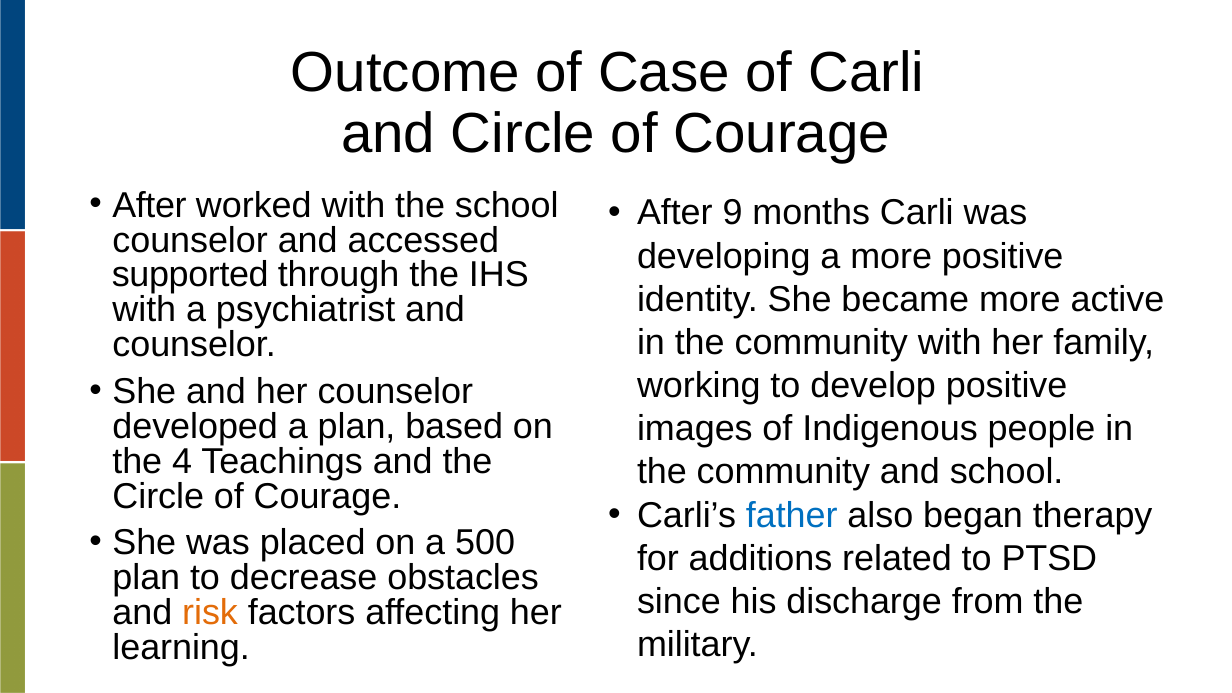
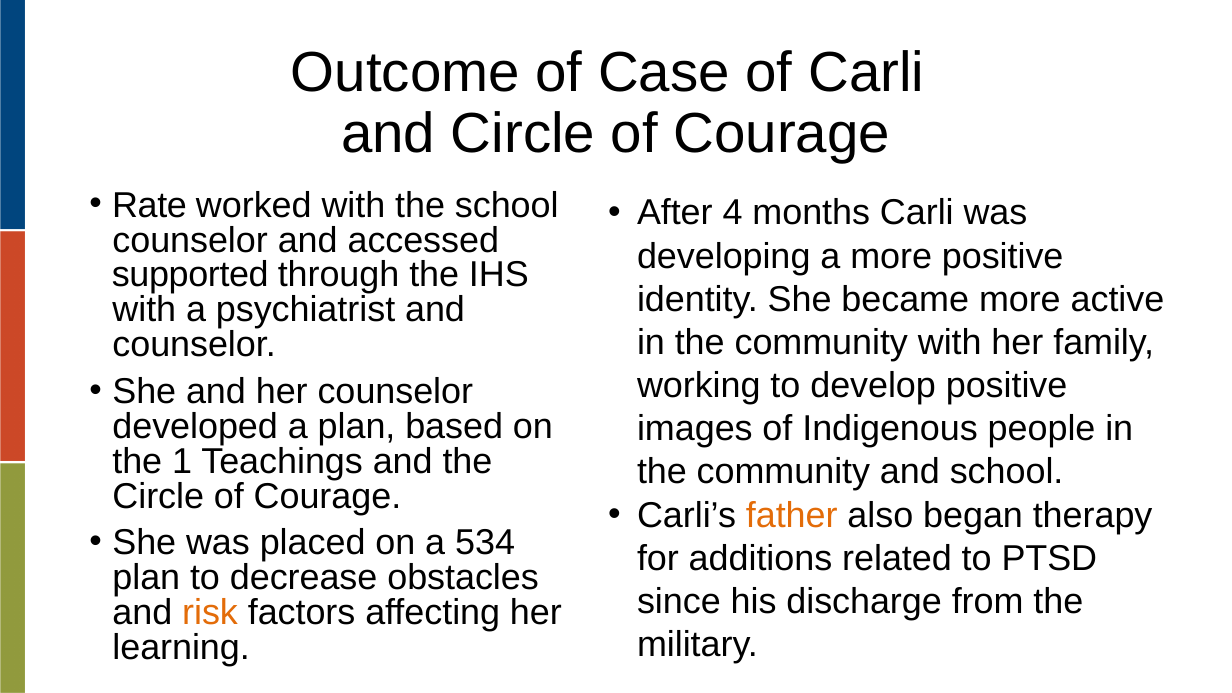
After at (149, 205): After -> Rate
9: 9 -> 4
4: 4 -> 1
father colour: blue -> orange
500: 500 -> 534
